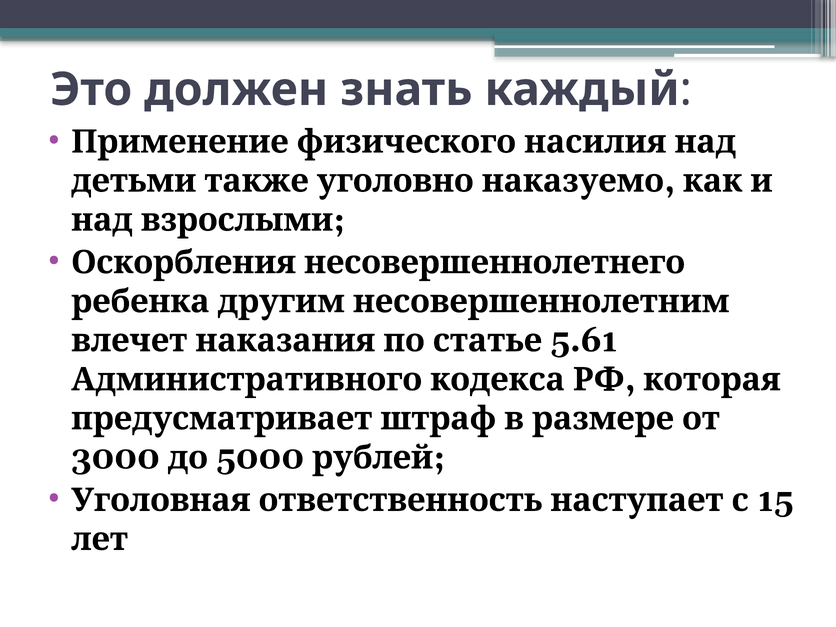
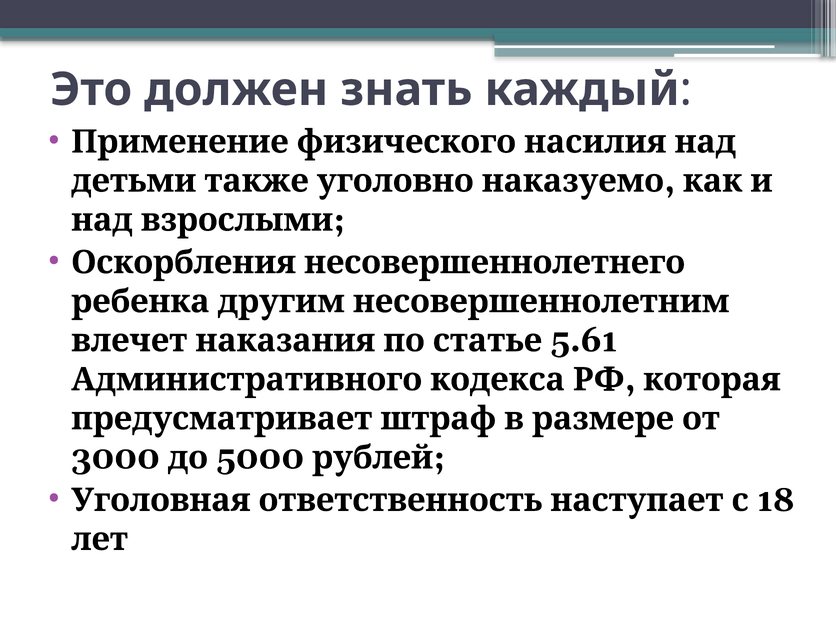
15: 15 -> 18
